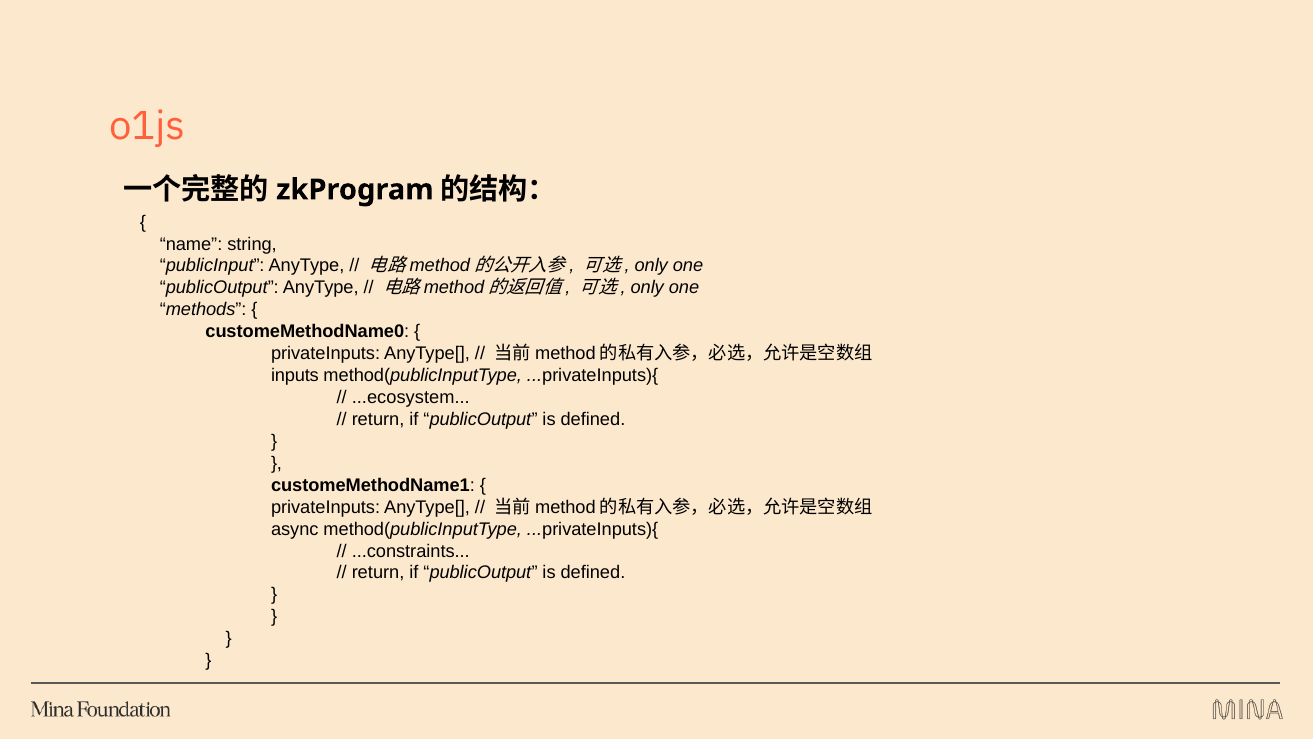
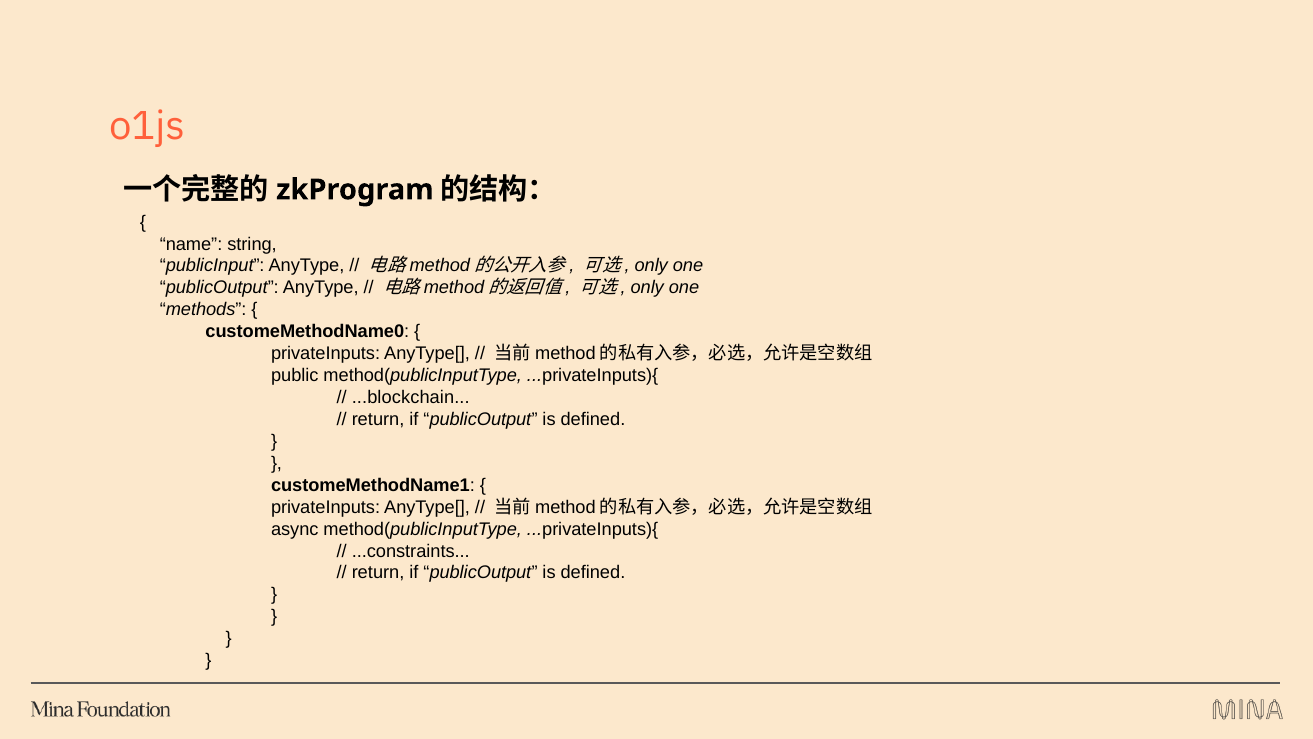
inputs: inputs -> public
...ecosystem: ...ecosystem -> ...blockchain
